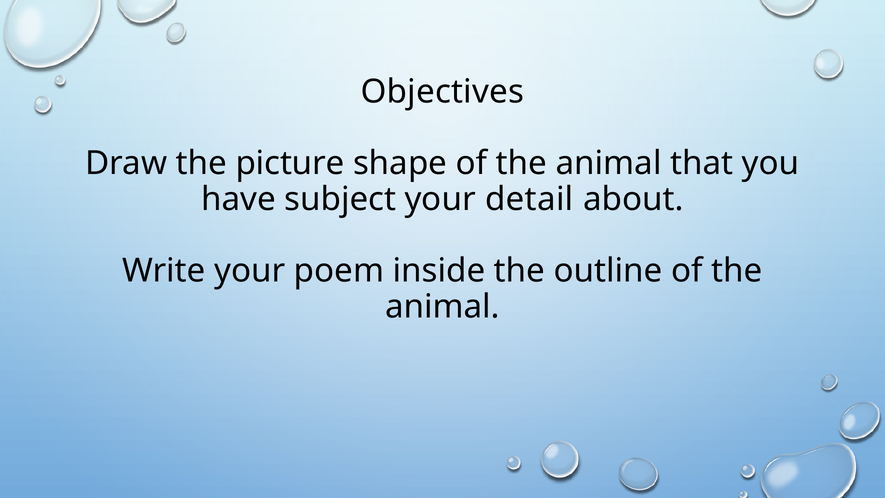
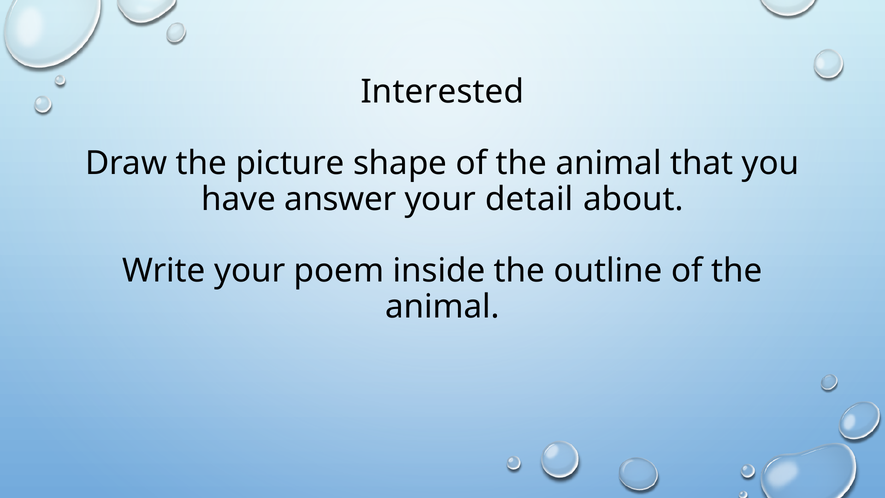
Objectives: Objectives -> Interested
subject: subject -> answer
